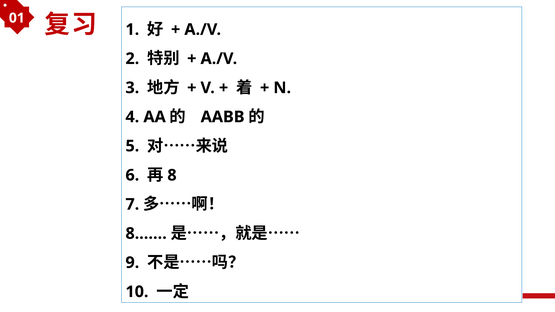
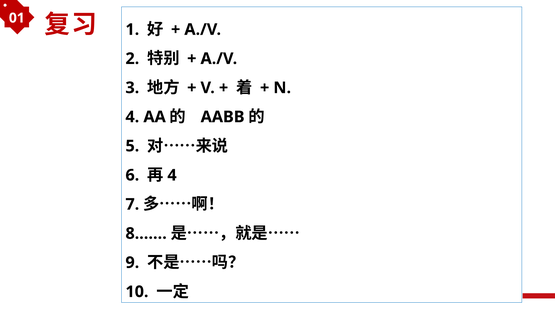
8 at (172, 175): 8 -> 4
